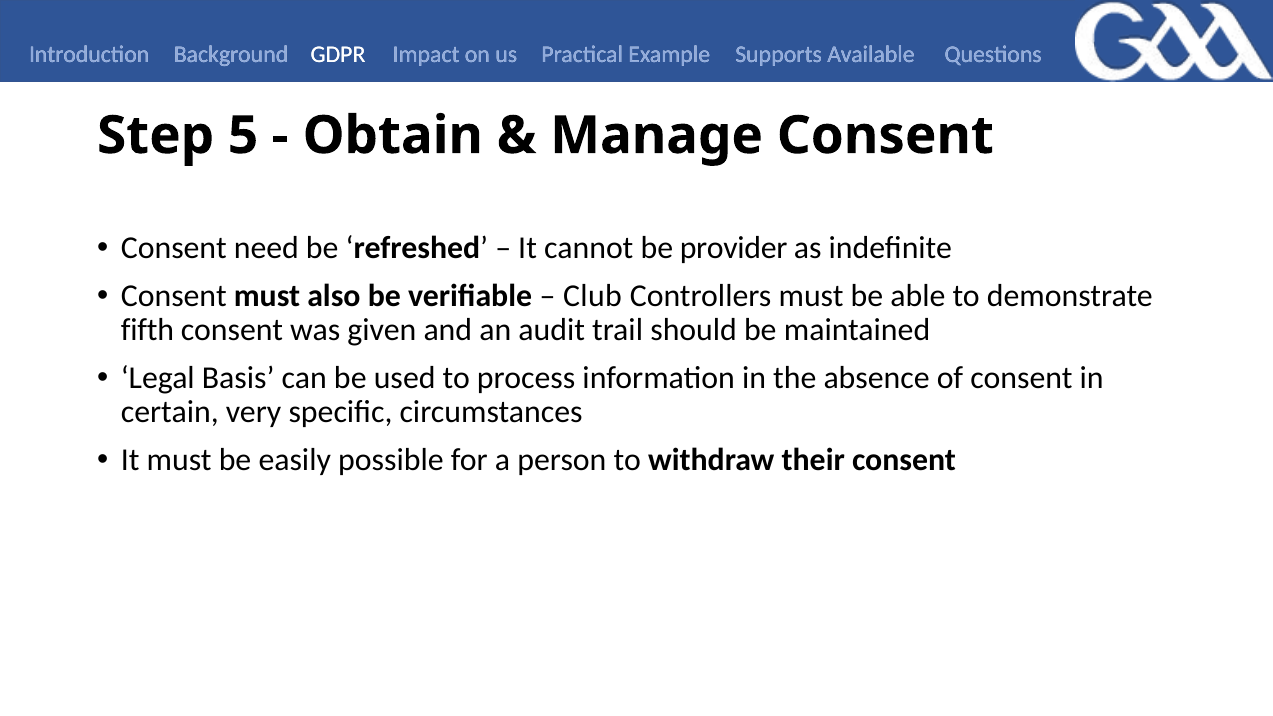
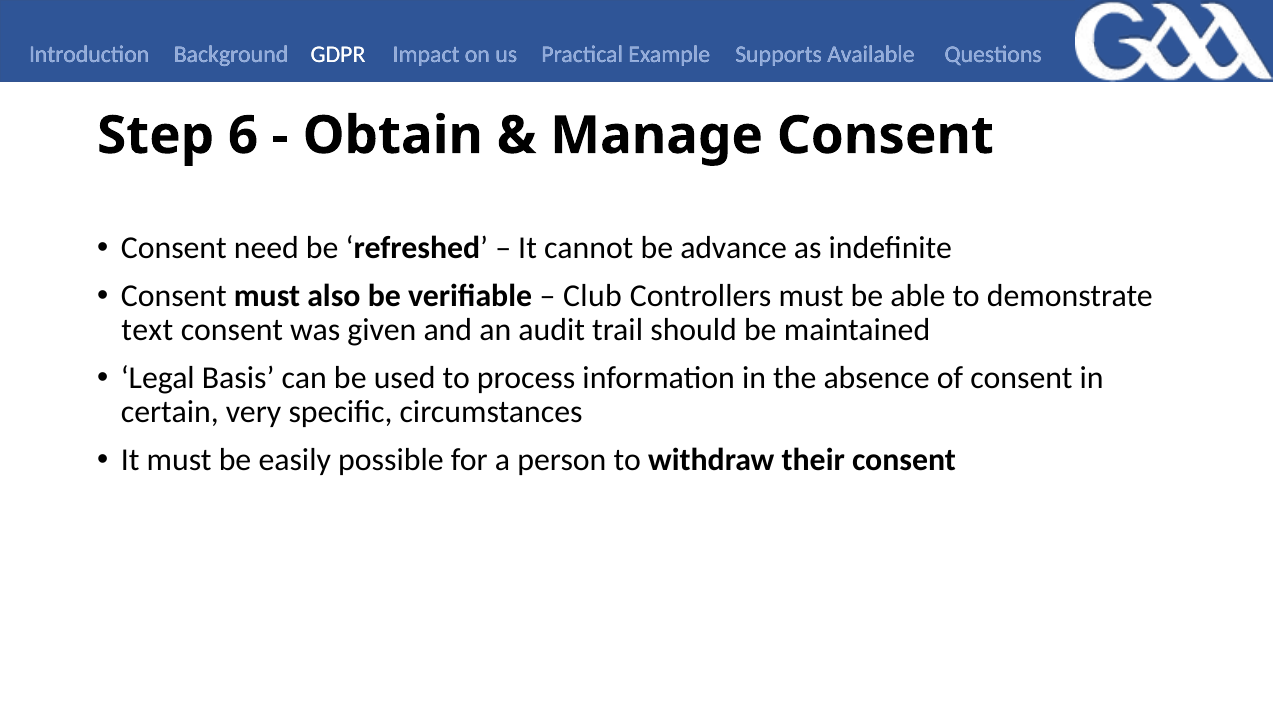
5: 5 -> 6
provider: provider -> advance
fifth: fifth -> text
